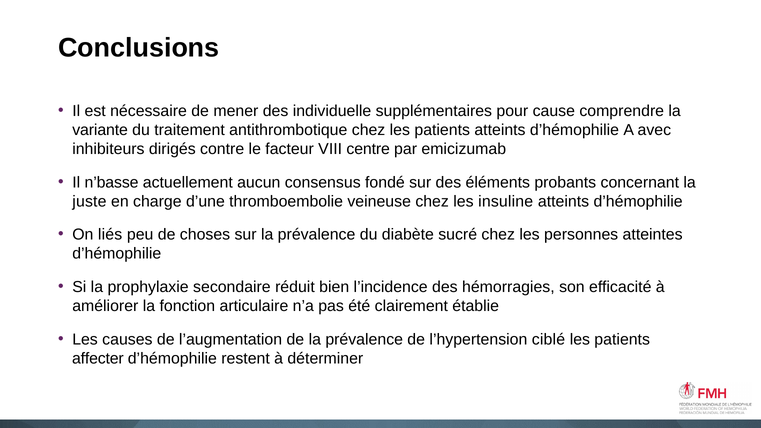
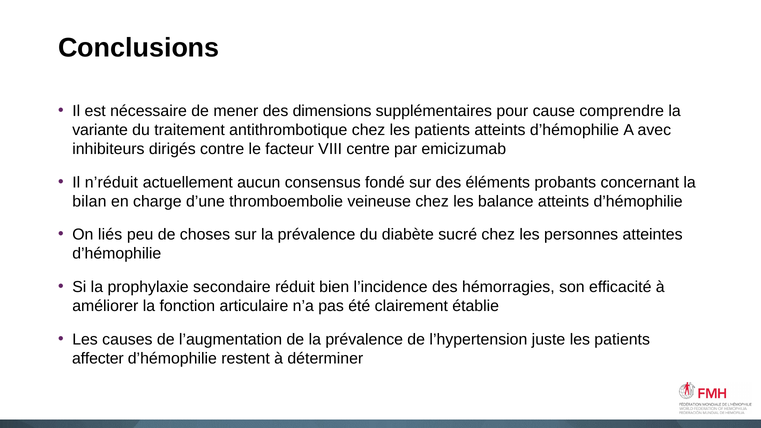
individuelle: individuelle -> dimensions
n’basse: n’basse -> n’réduit
juste: juste -> bilan
insuline: insuline -> balance
ciblé: ciblé -> juste
